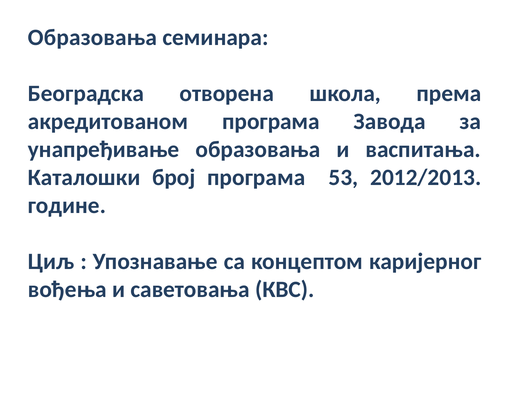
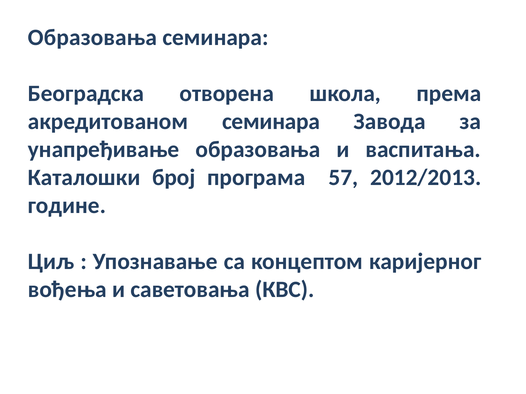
акредитованом програма: програма -> семинара
53: 53 -> 57
